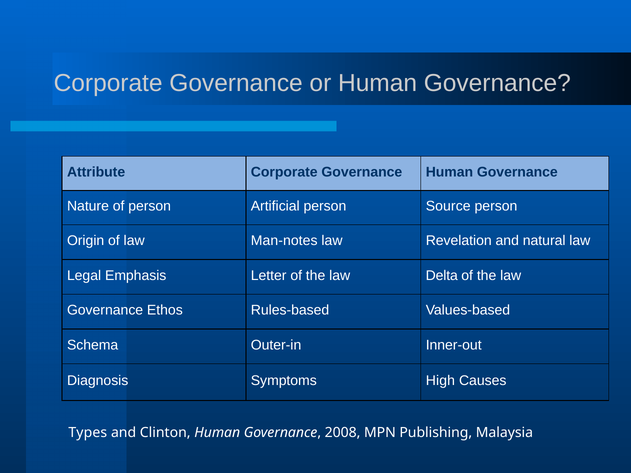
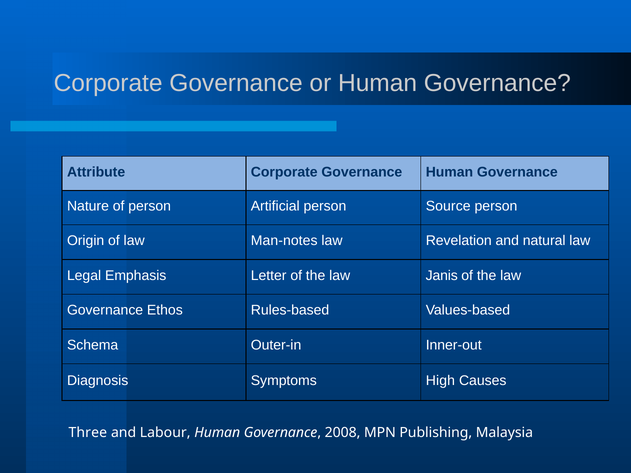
Delta: Delta -> Janis
Types: Types -> Three
Clinton: Clinton -> Labour
